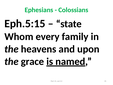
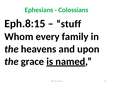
Eph.5:15: Eph.5:15 -> Eph.8:15
state: state -> stuff
